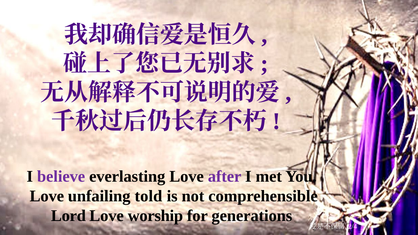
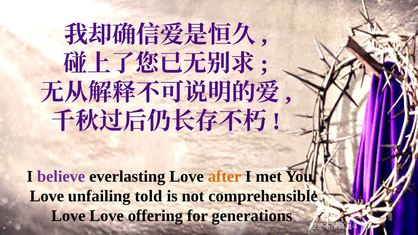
after colour: purple -> orange
Lord at (68, 216): Lord -> Love
worship: worship -> offering
